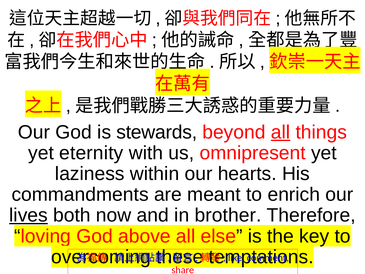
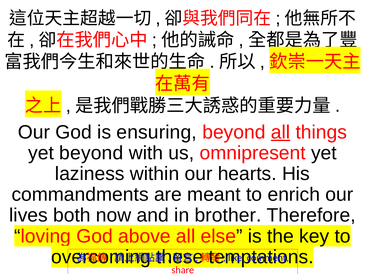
stewards: stewards -> ensuring
yet eternity: eternity -> beyond
lives underline: present -> none
